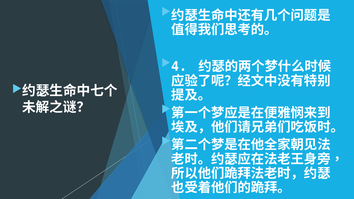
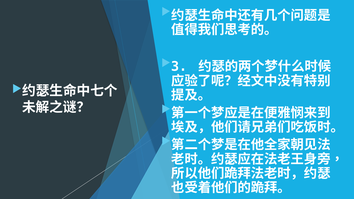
4: 4 -> 3
